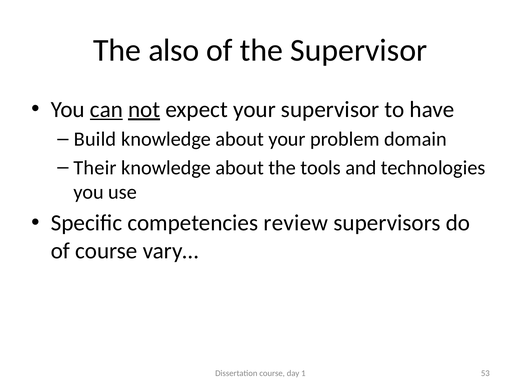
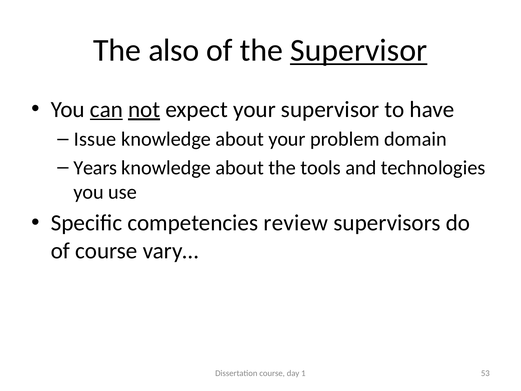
Supervisor at (359, 50) underline: none -> present
Build: Build -> Issue
Their: Their -> Years
